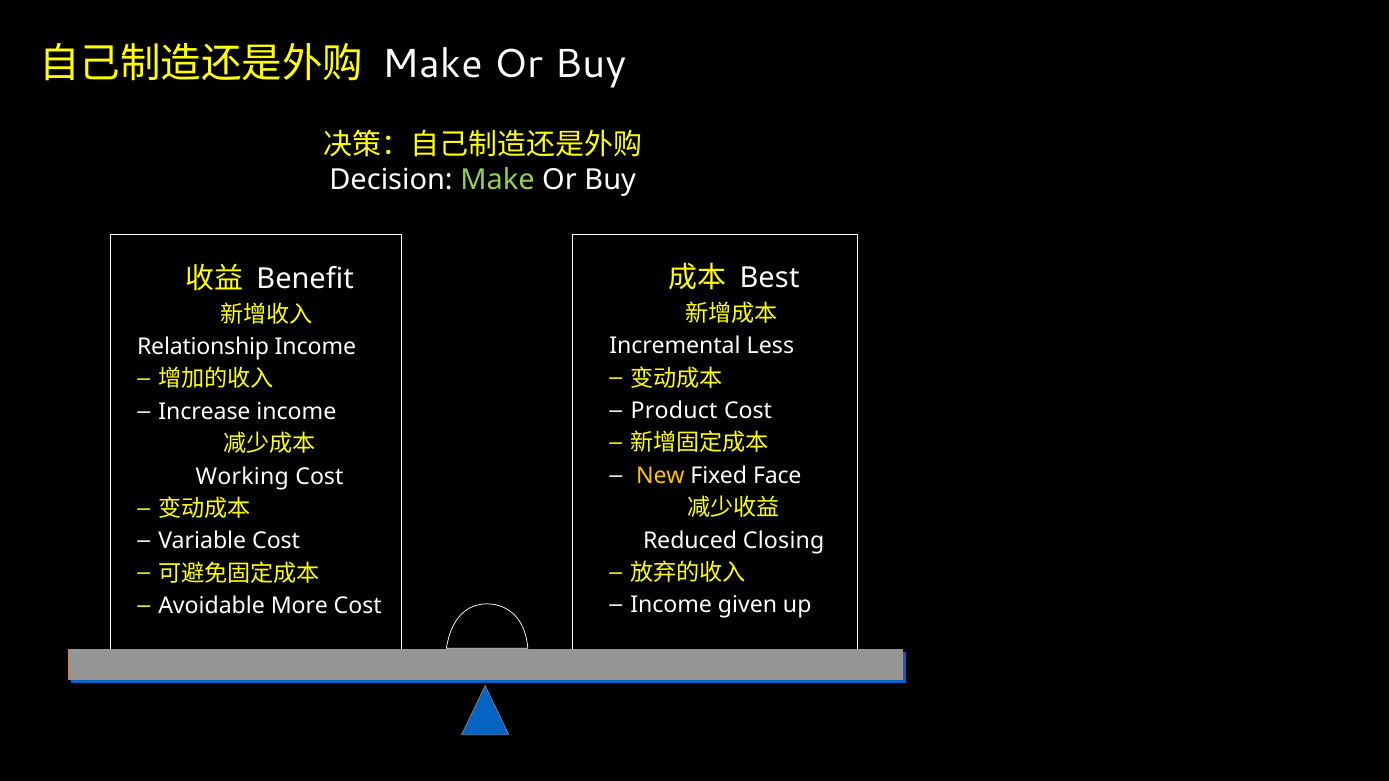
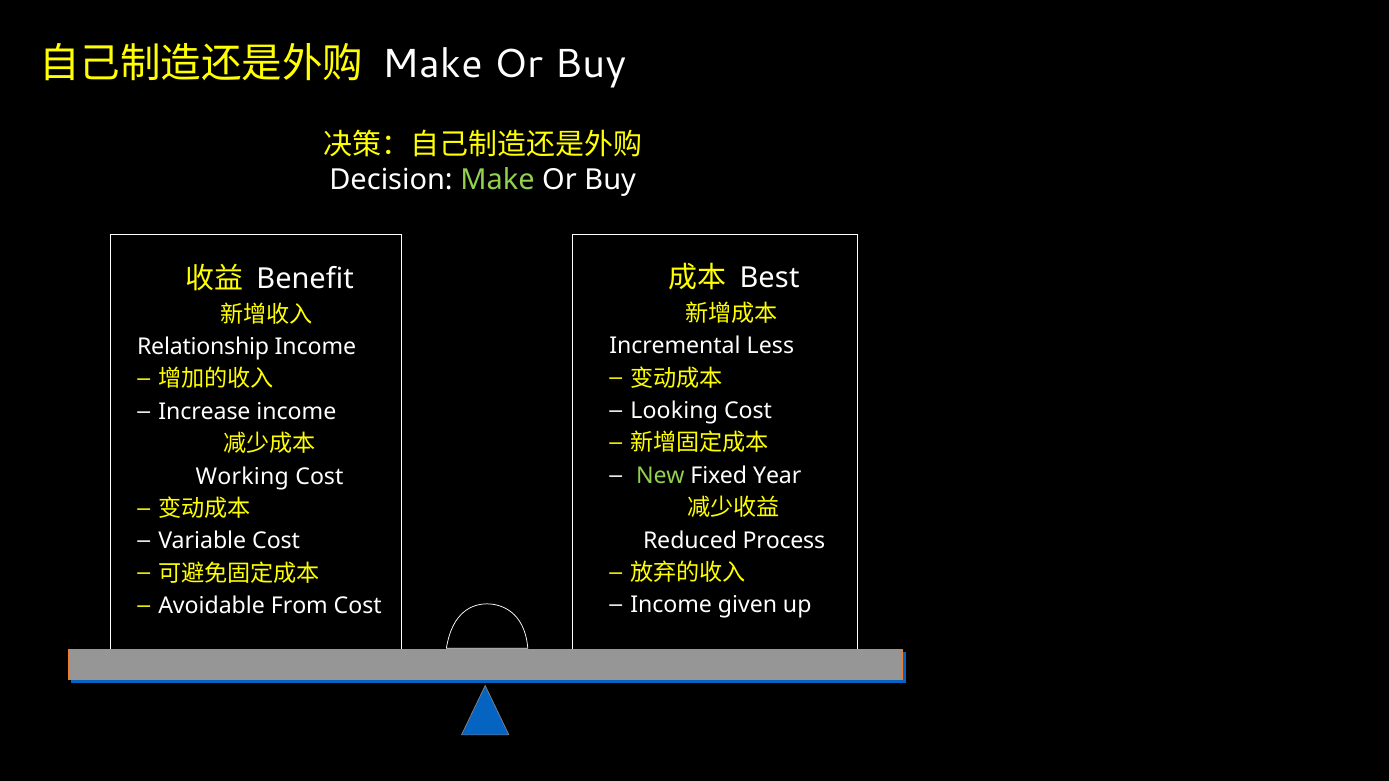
Product: Product -> Looking
New colour: yellow -> light green
Face: Face -> Year
Closing: Closing -> Process
More: More -> From
